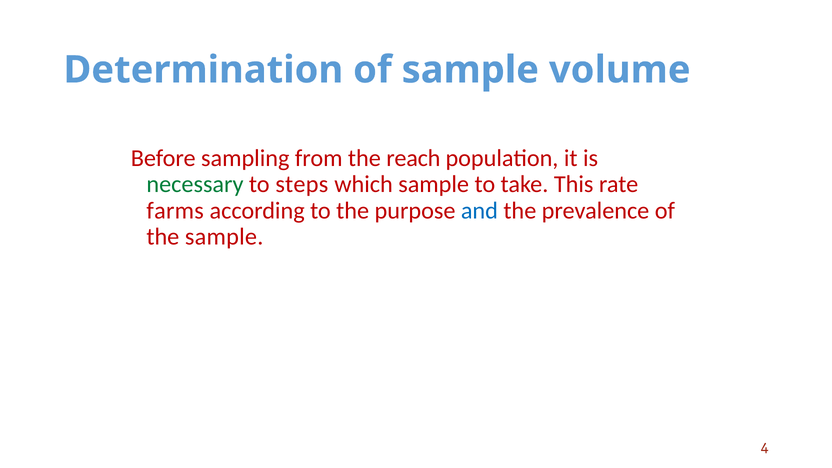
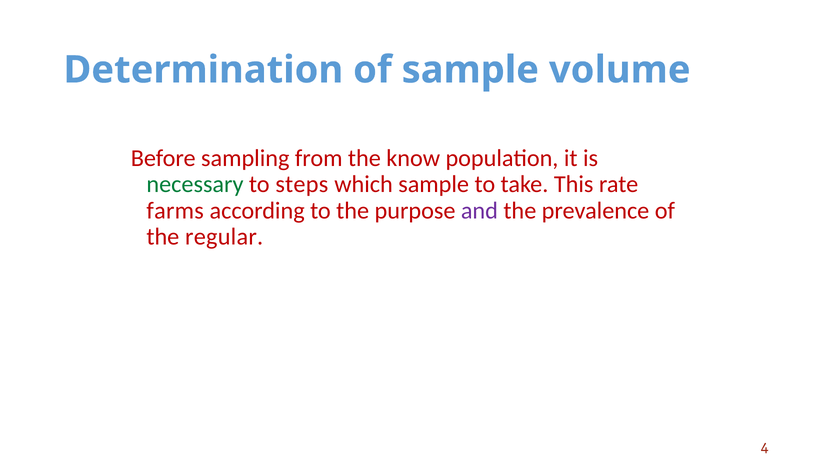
reach: reach -> know
and colour: blue -> purple
the sample: sample -> regular
